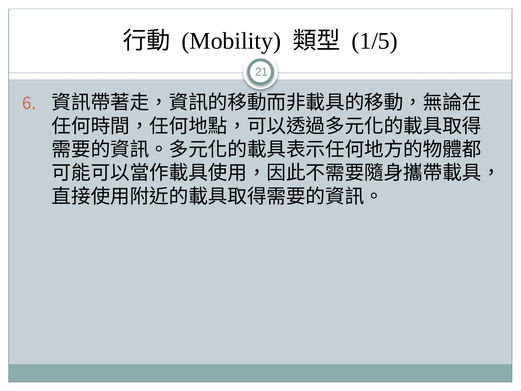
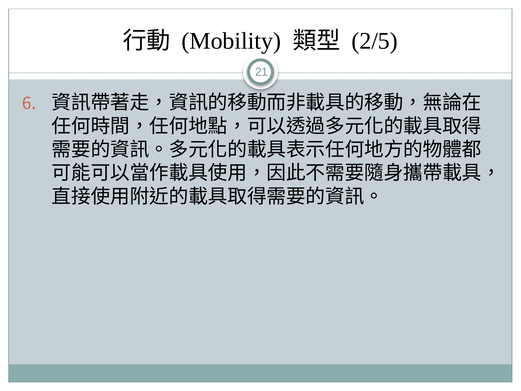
1/5: 1/5 -> 2/5
